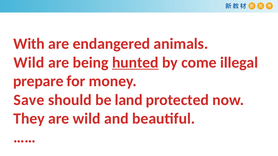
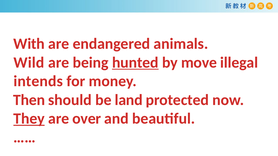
come: come -> move
prepare: prepare -> intends
Save: Save -> Then
They underline: none -> present
are wild: wild -> over
